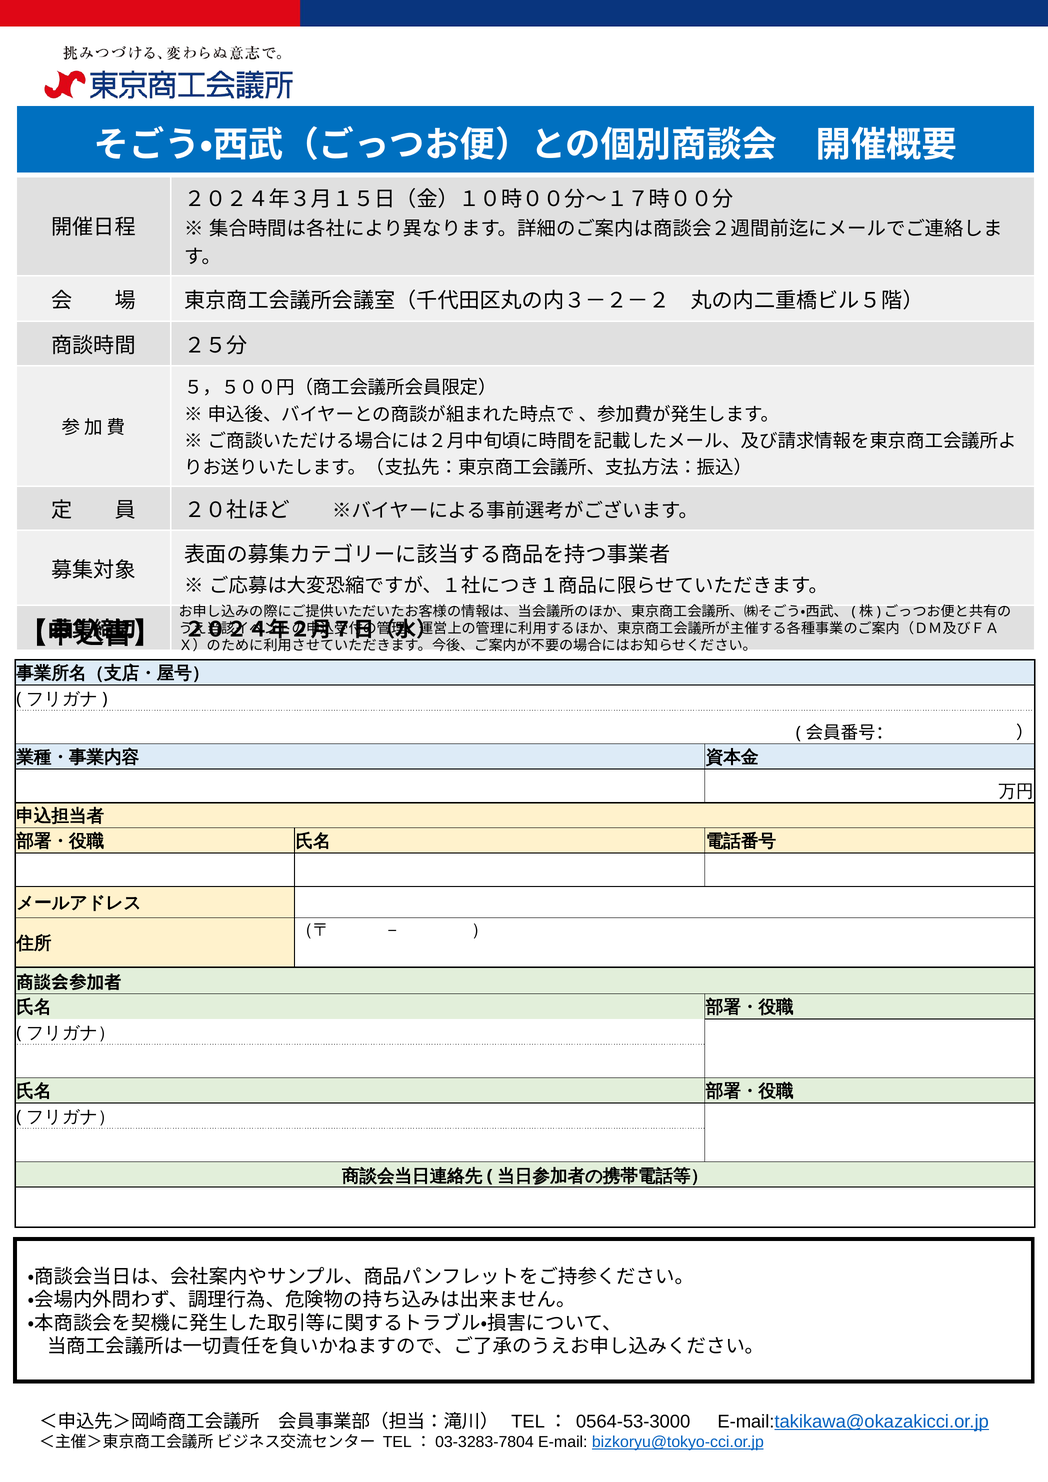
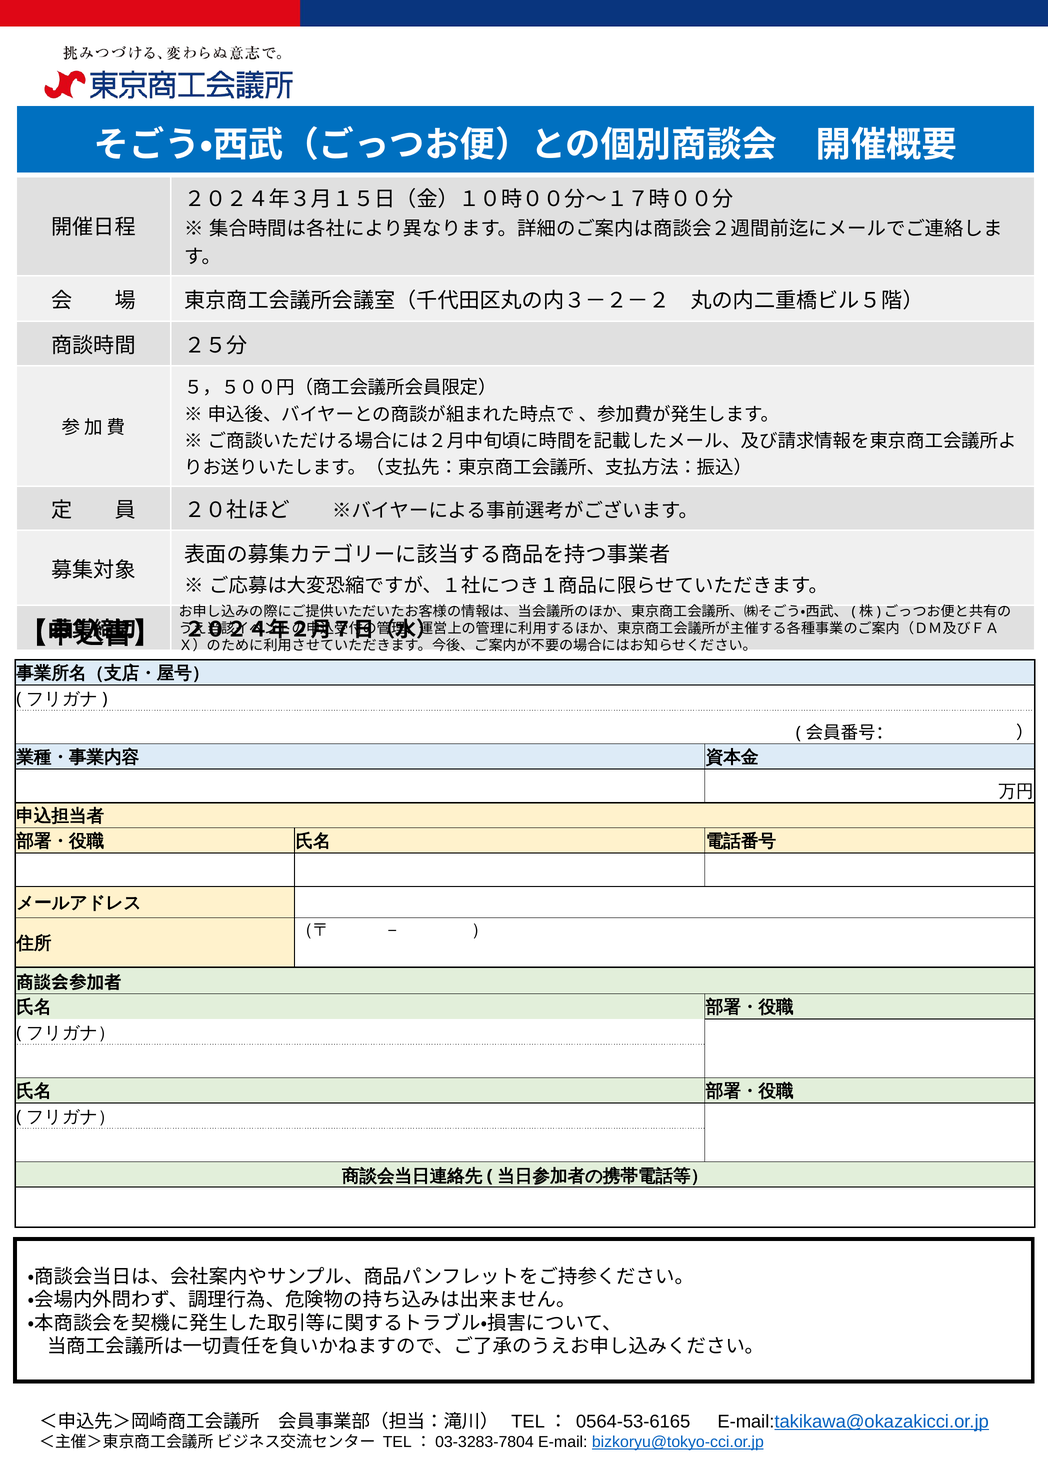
0564-53-3000: 0564-53-3000 -> 0564-53-6165
